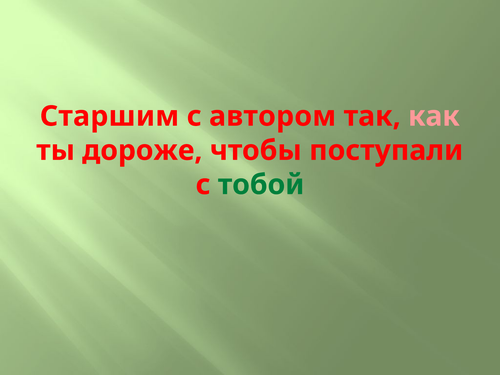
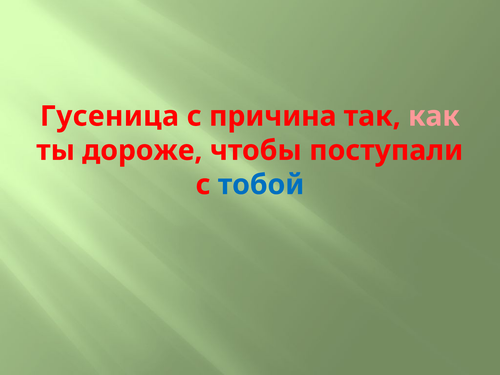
Старшим: Старшим -> Гусеница
автором: автором -> причина
тобой colour: green -> blue
